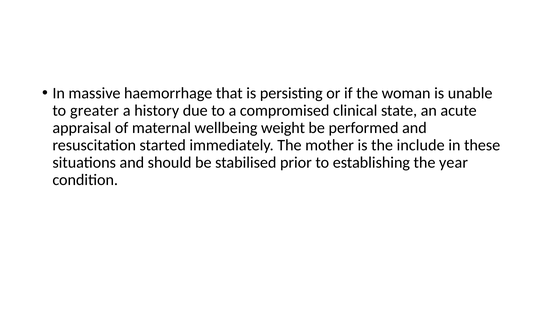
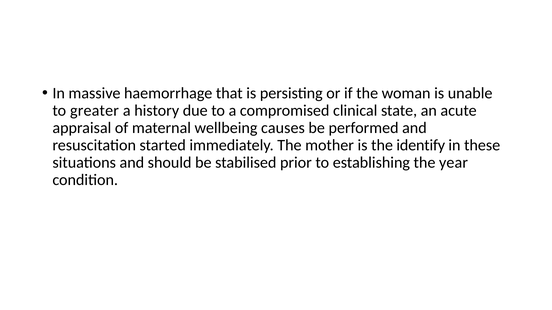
weight: weight -> causes
include: include -> identify
